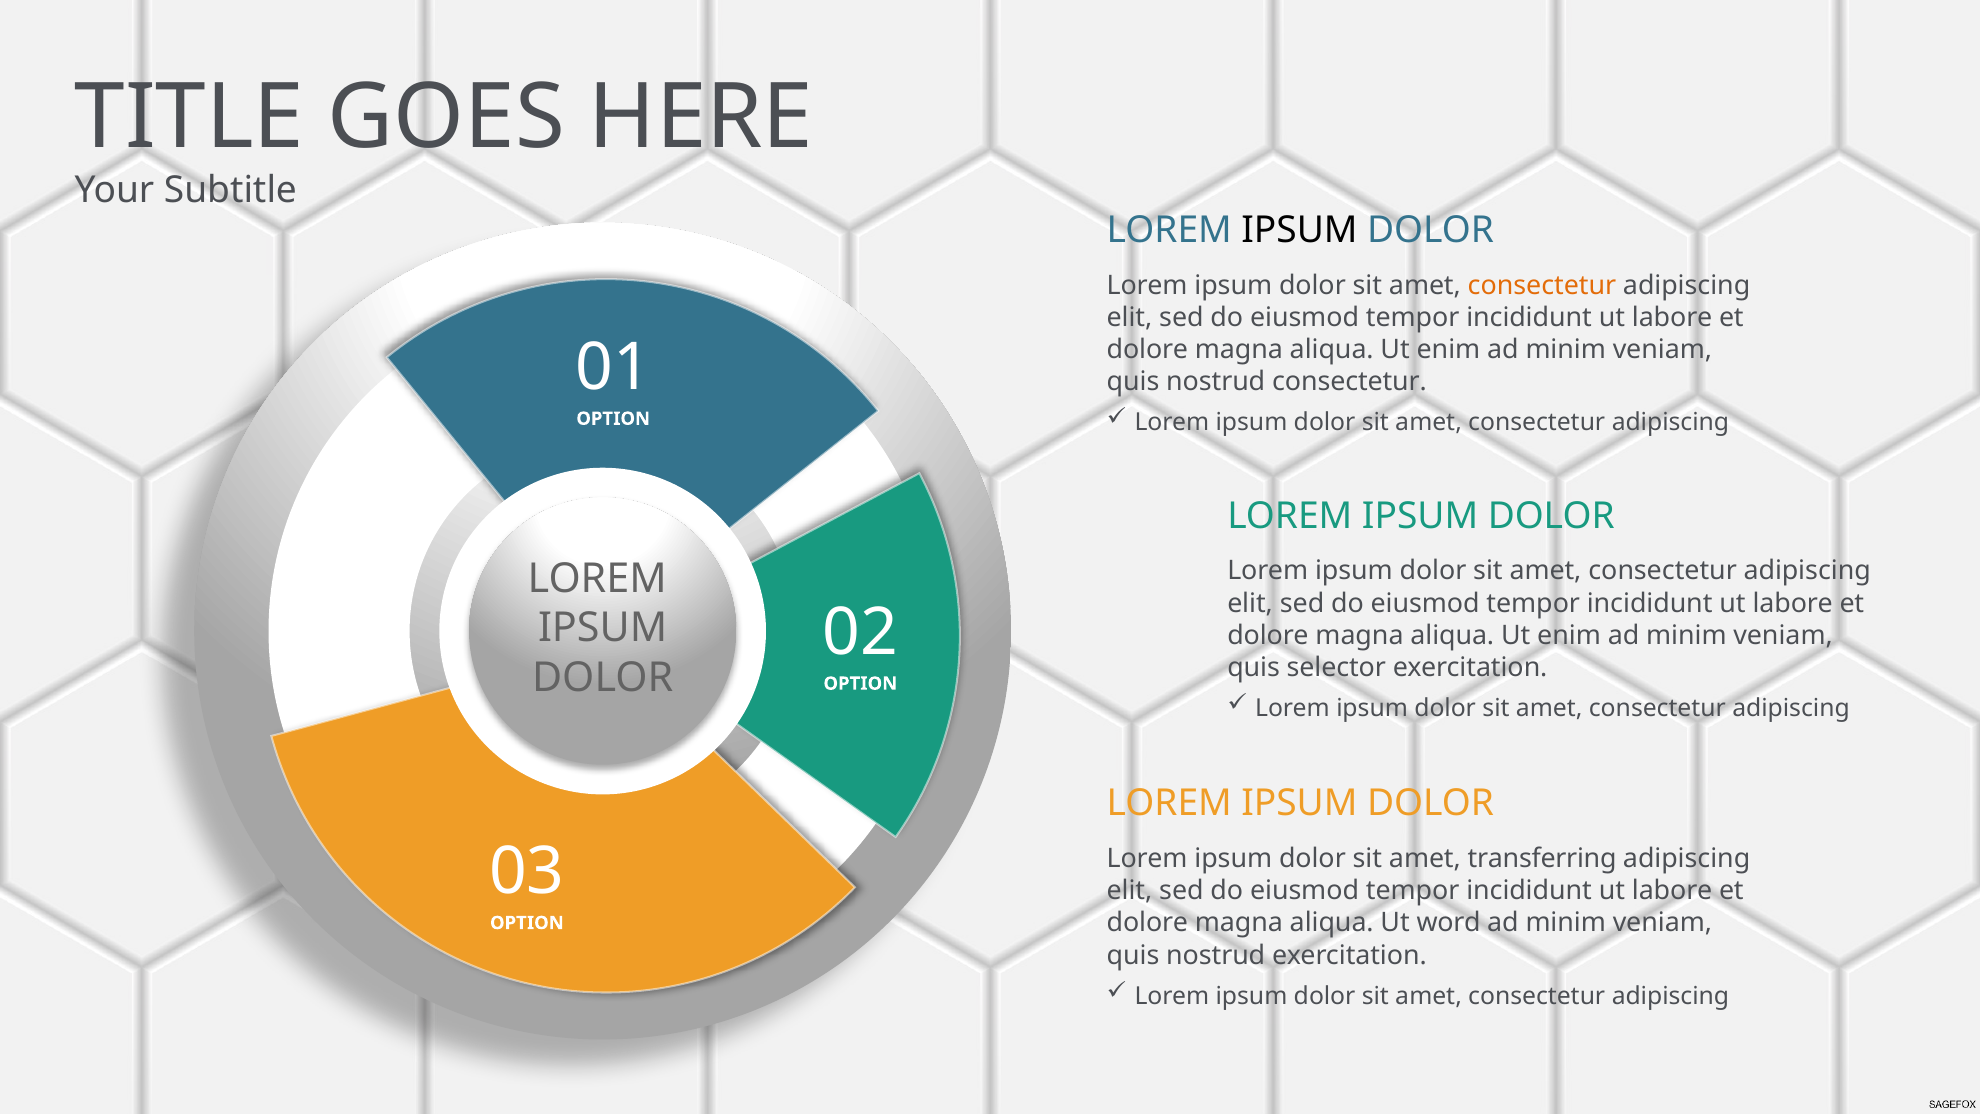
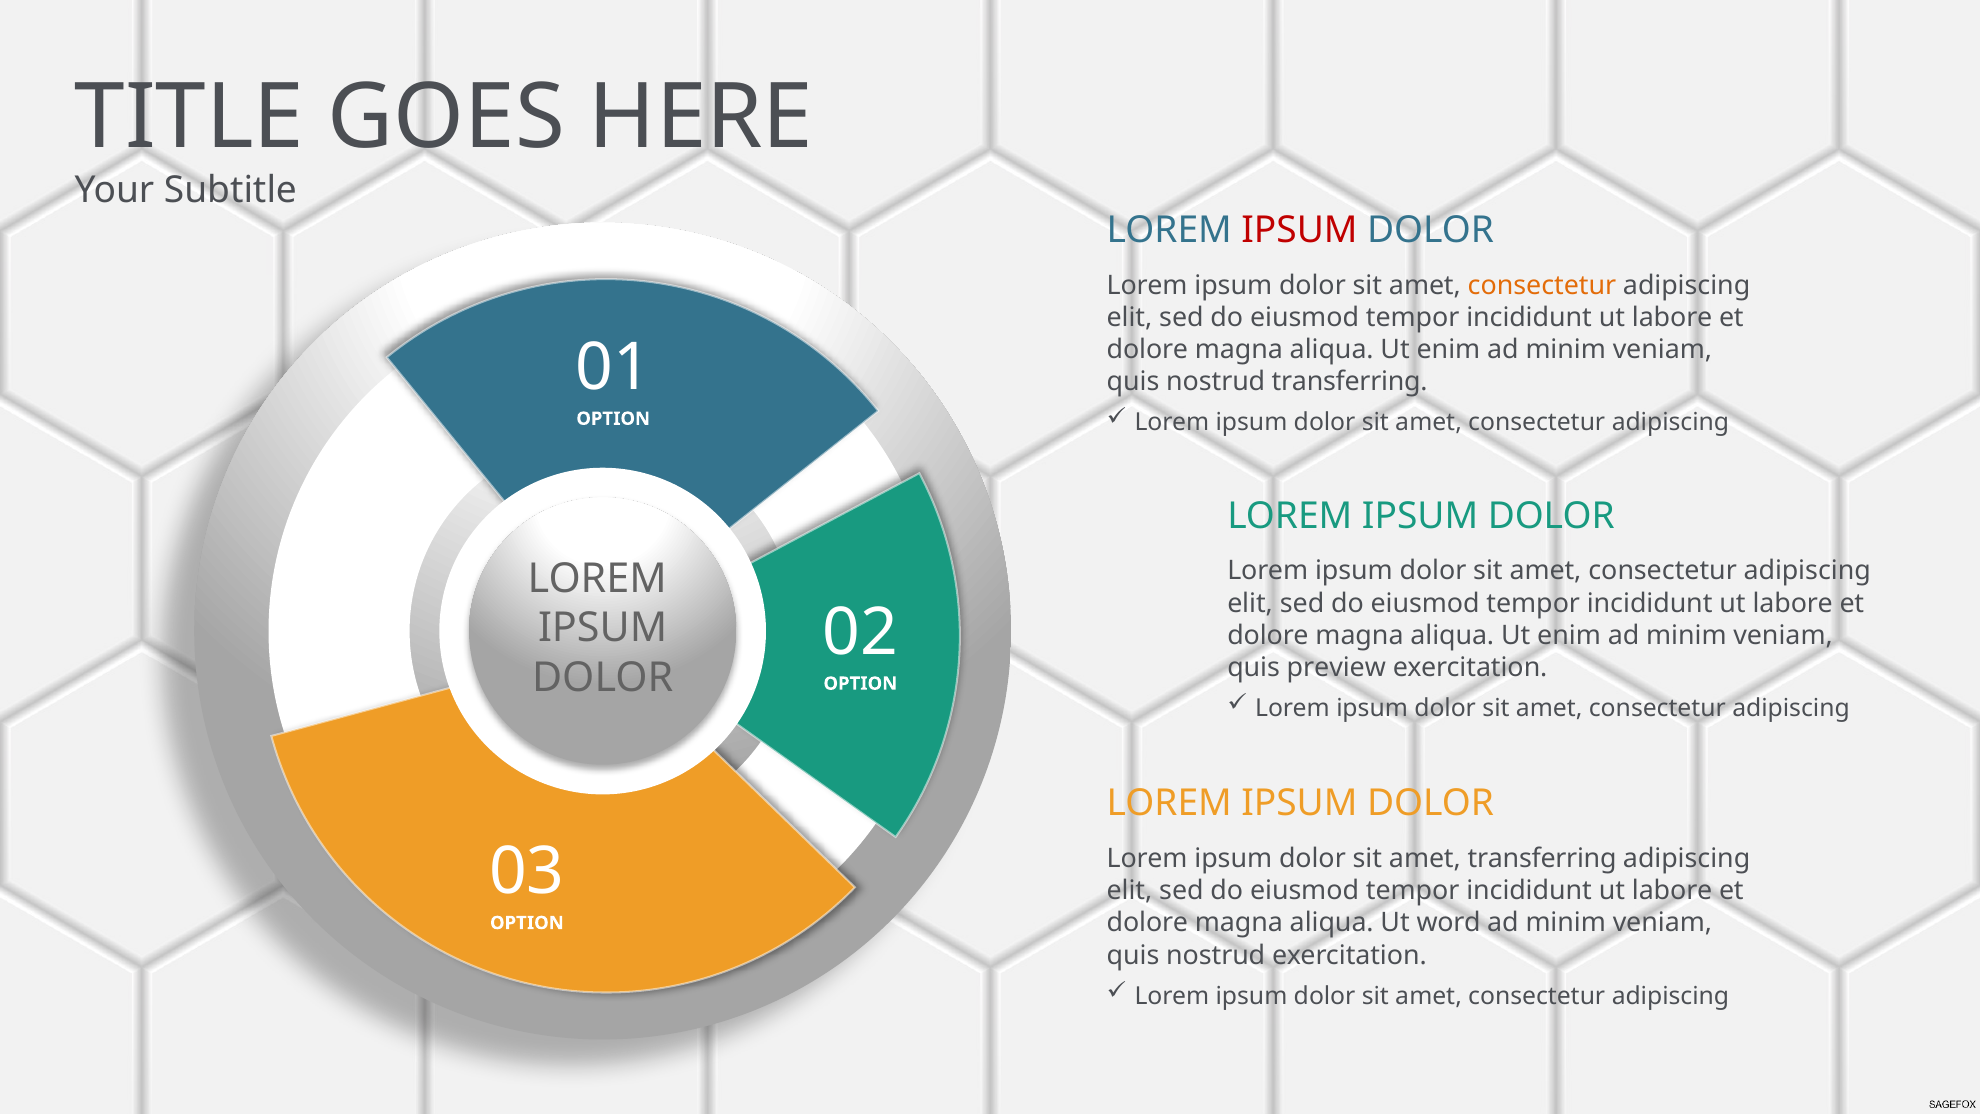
IPSUM at (1299, 230) colour: black -> red
nostrud consectetur: consectetur -> transferring
selector: selector -> preview
